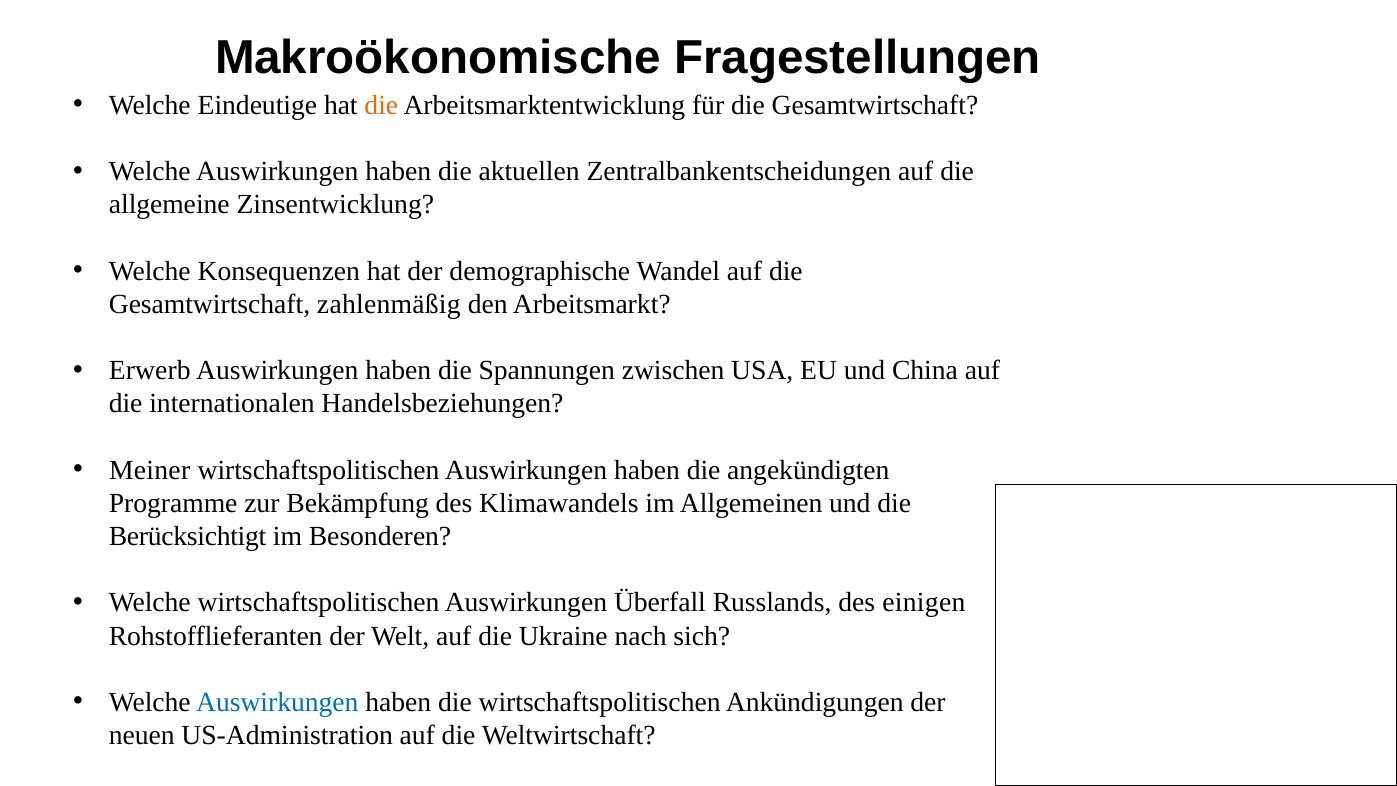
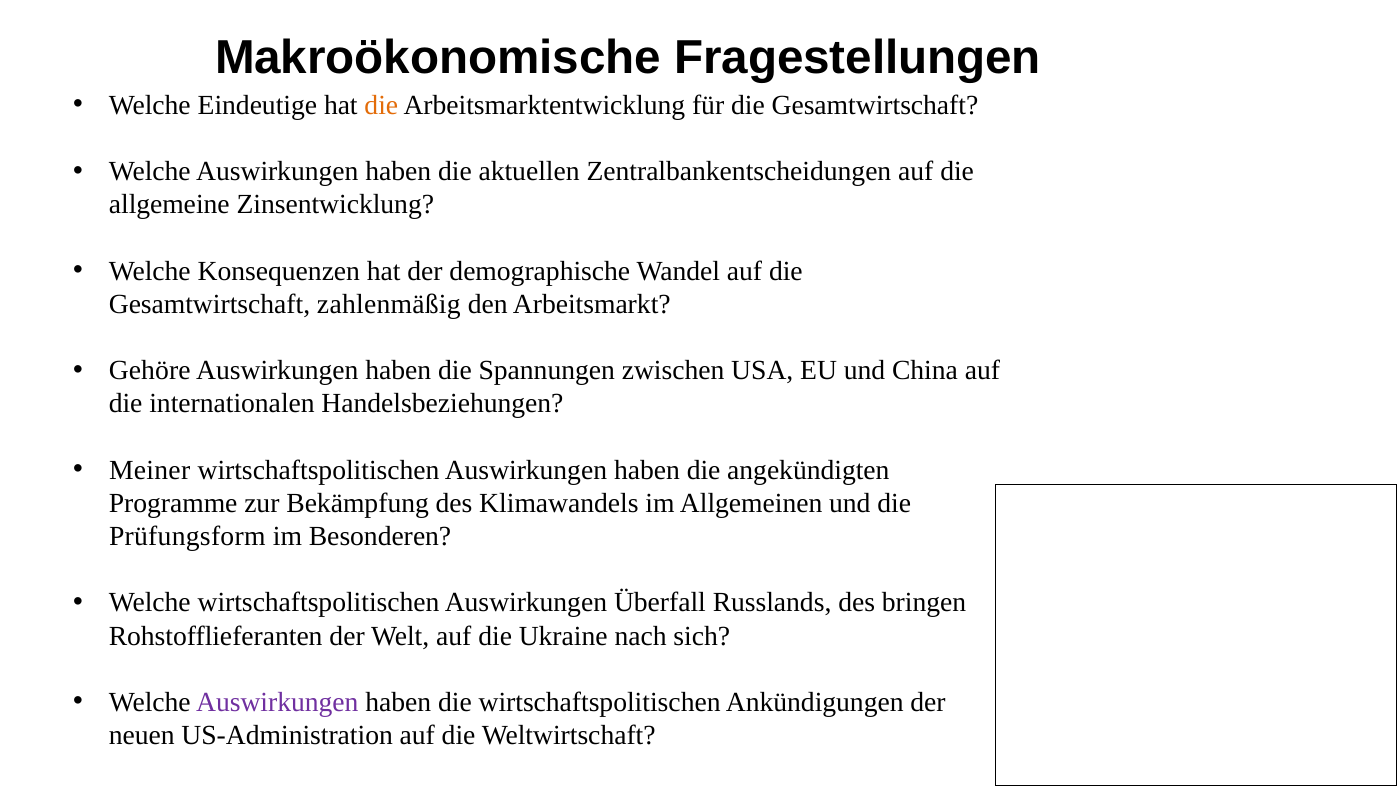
Erwerb: Erwerb -> Gehöre
Berücksichtigt: Berücksichtigt -> Prüfungsform
einigen: einigen -> bringen
Auswirkungen at (277, 702) colour: blue -> purple
